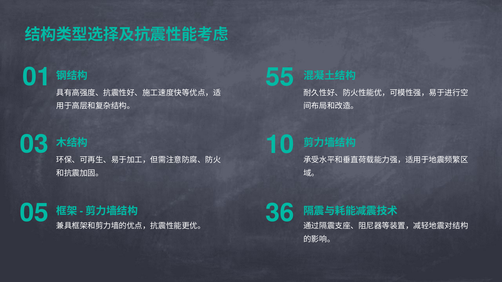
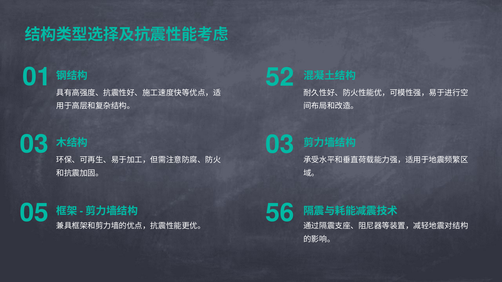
55: 55 -> 52
03 10: 10 -> 03
36: 36 -> 56
